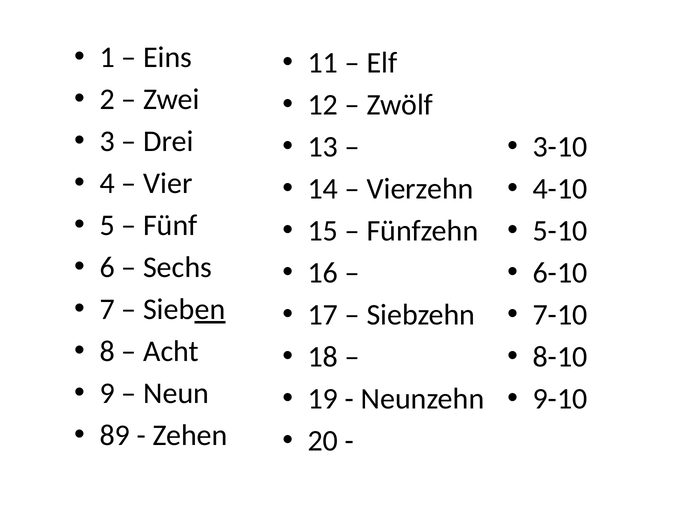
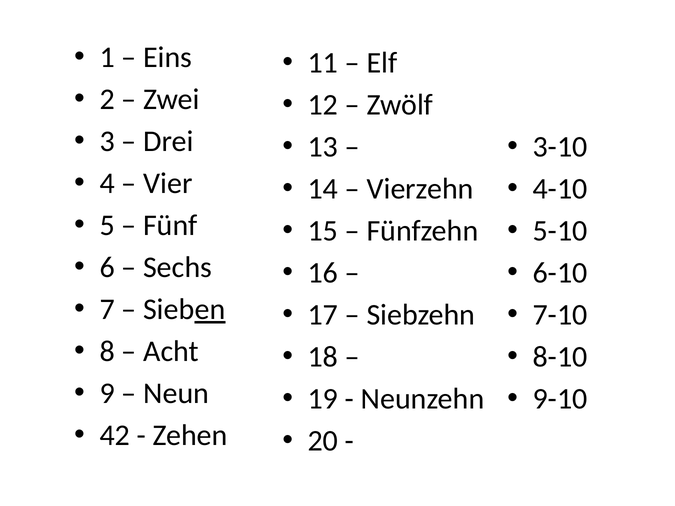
89: 89 -> 42
